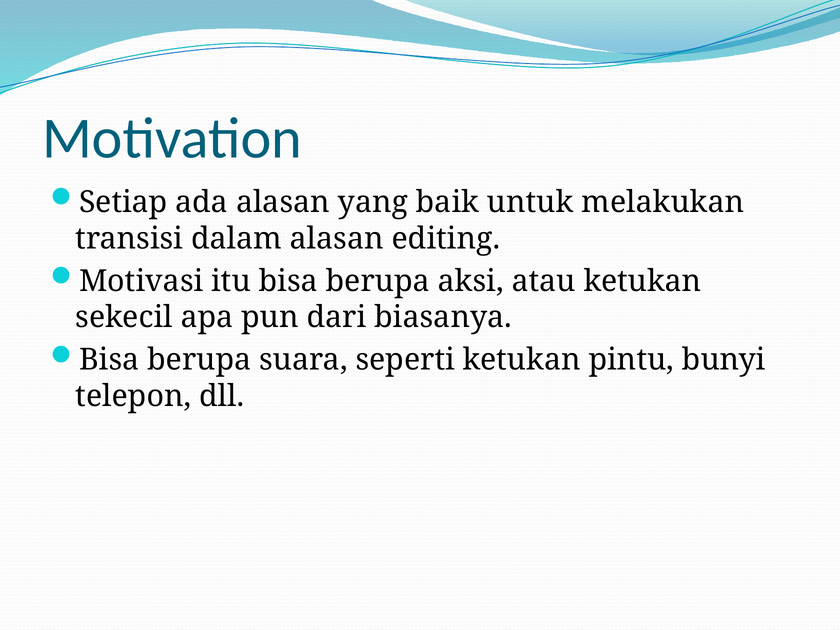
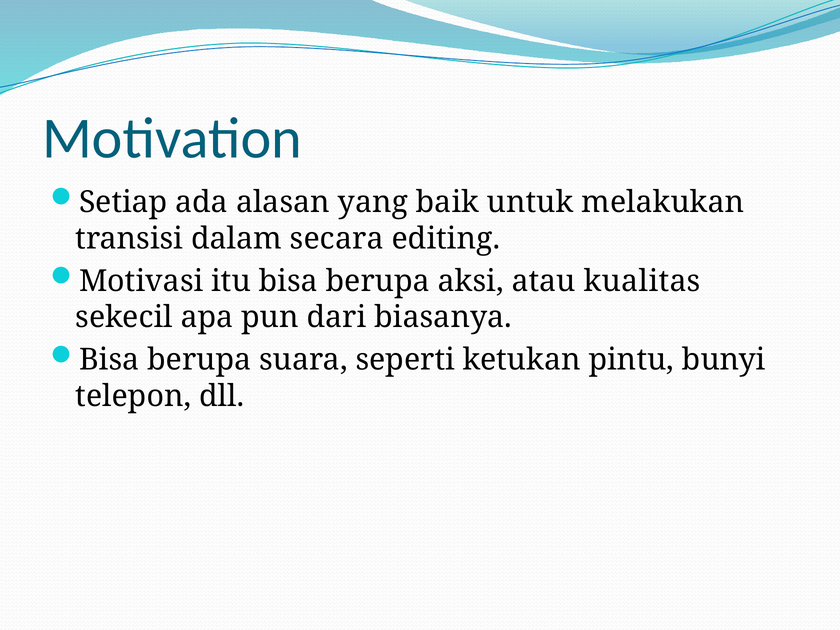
dalam alasan: alasan -> secara
atau ketukan: ketukan -> kualitas
